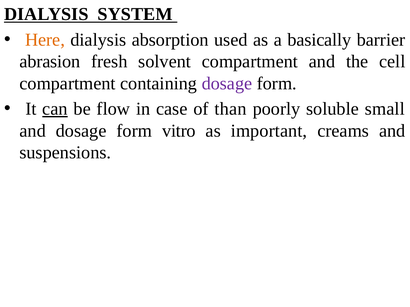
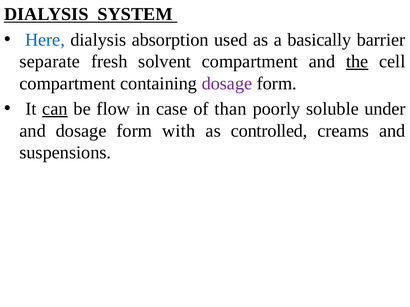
Here colour: orange -> blue
abrasion: abrasion -> separate
the underline: none -> present
small: small -> under
vitro: vitro -> with
important: important -> controlled
